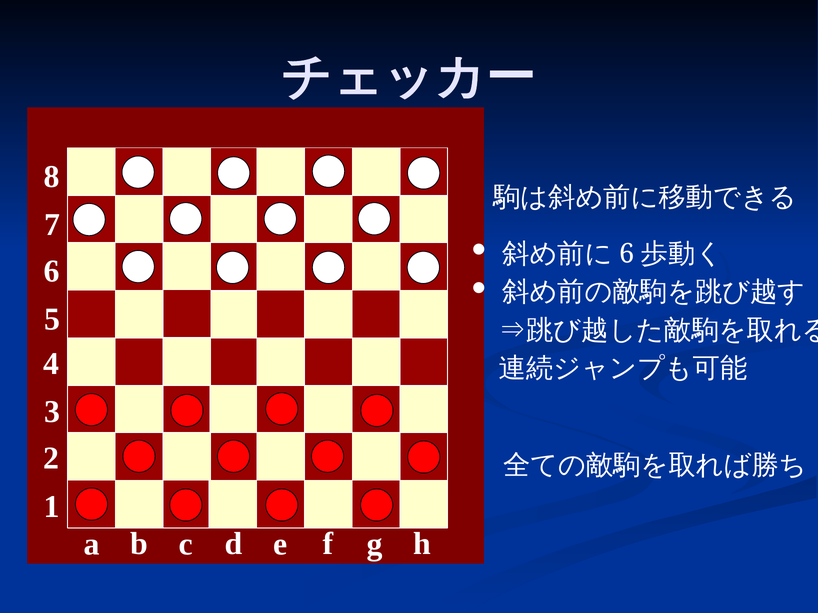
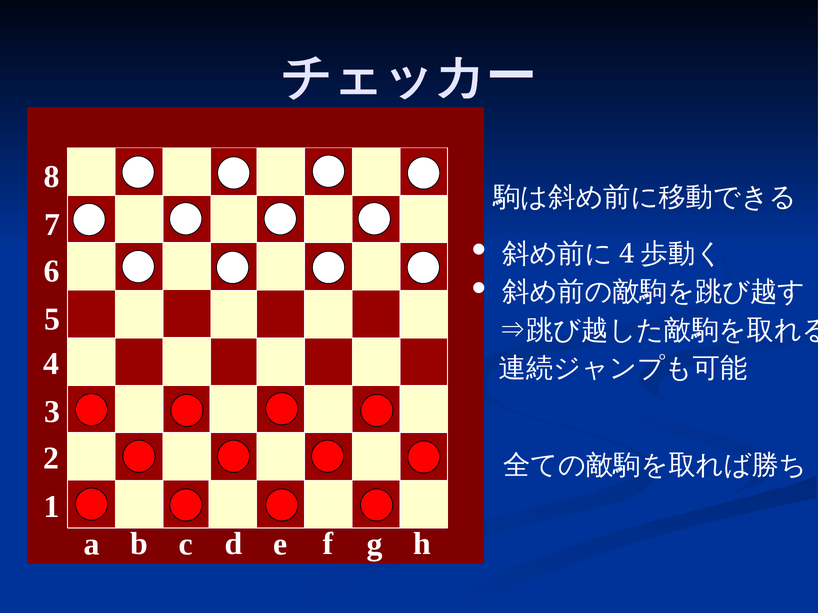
6 at (627, 254): 6 -> 4
